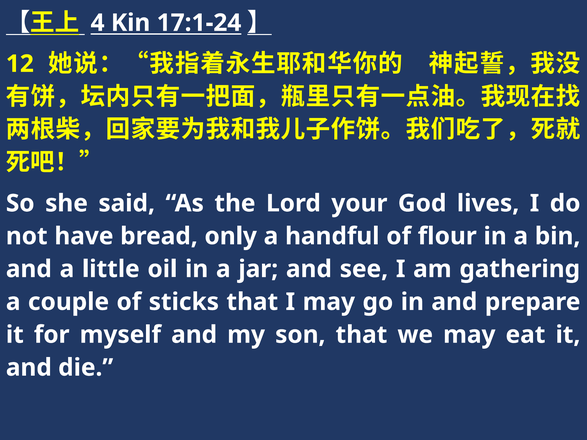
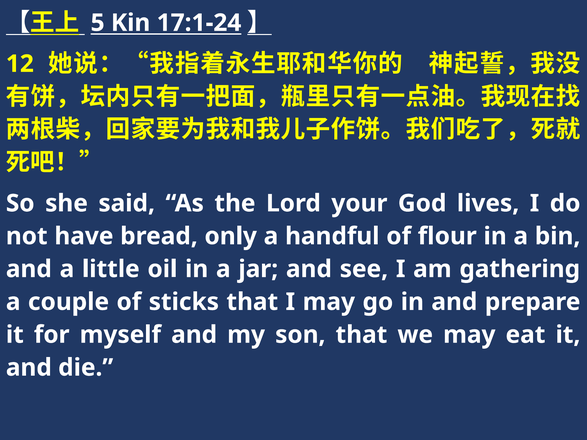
4: 4 -> 5
